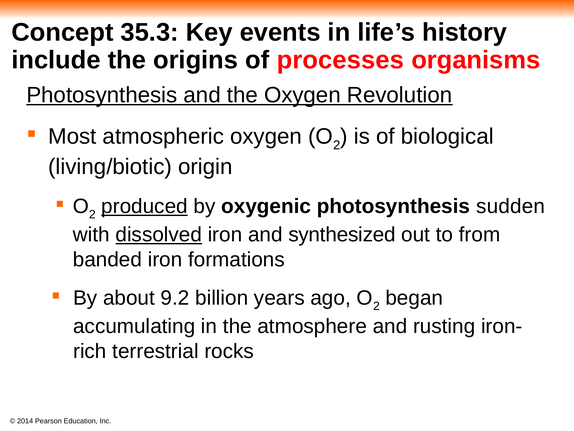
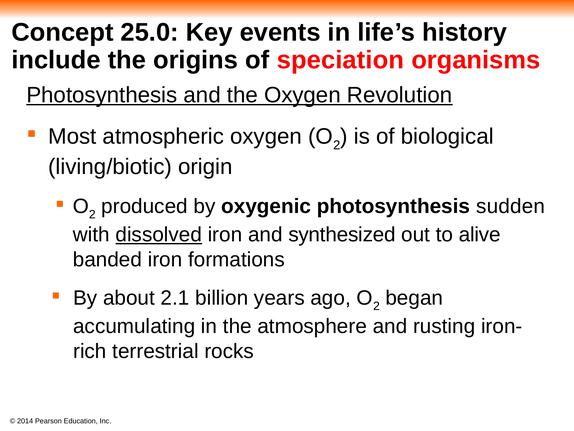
35.3: 35.3 -> 25.0
processes: processes -> speciation
produced underline: present -> none
from: from -> alive
9.2: 9.2 -> 2.1
